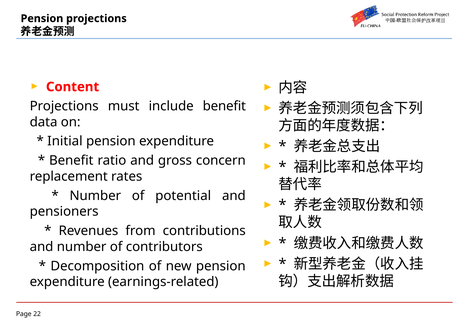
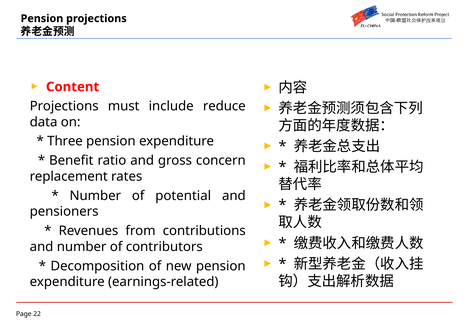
include benefit: benefit -> reduce
Initial: Initial -> Three
